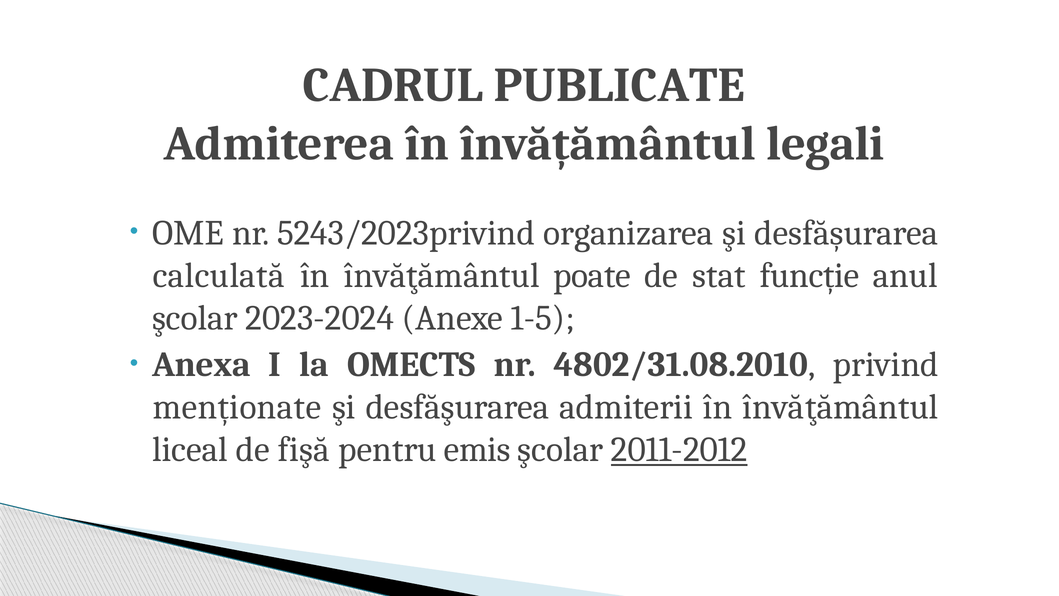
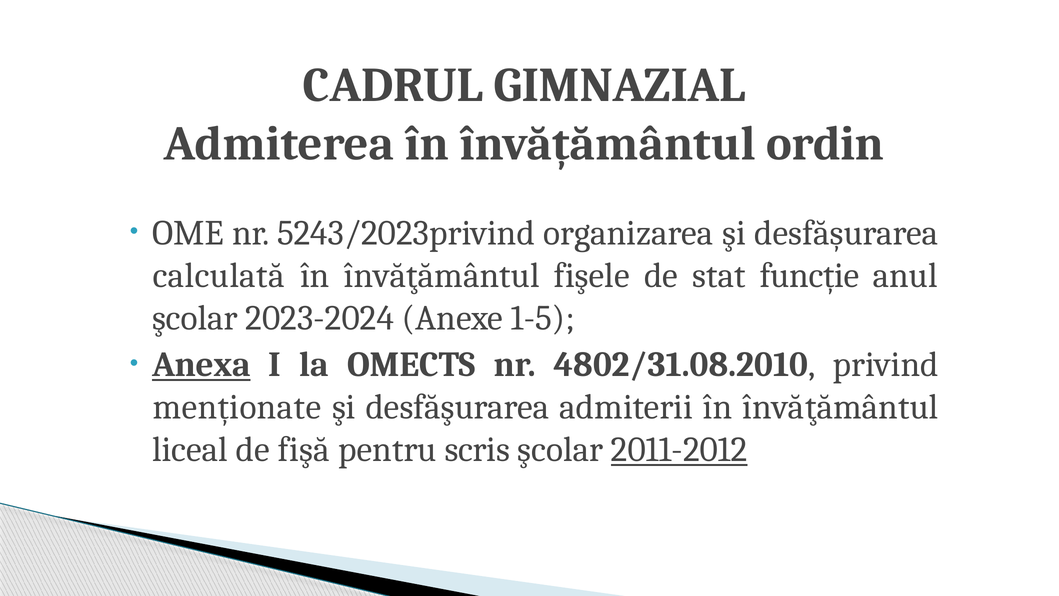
PUBLICATE: PUBLICATE -> GIMNAZIAL
legali: legali -> ordin
poate: poate -> fişele
Anexa underline: none -> present
emis: emis -> scris
